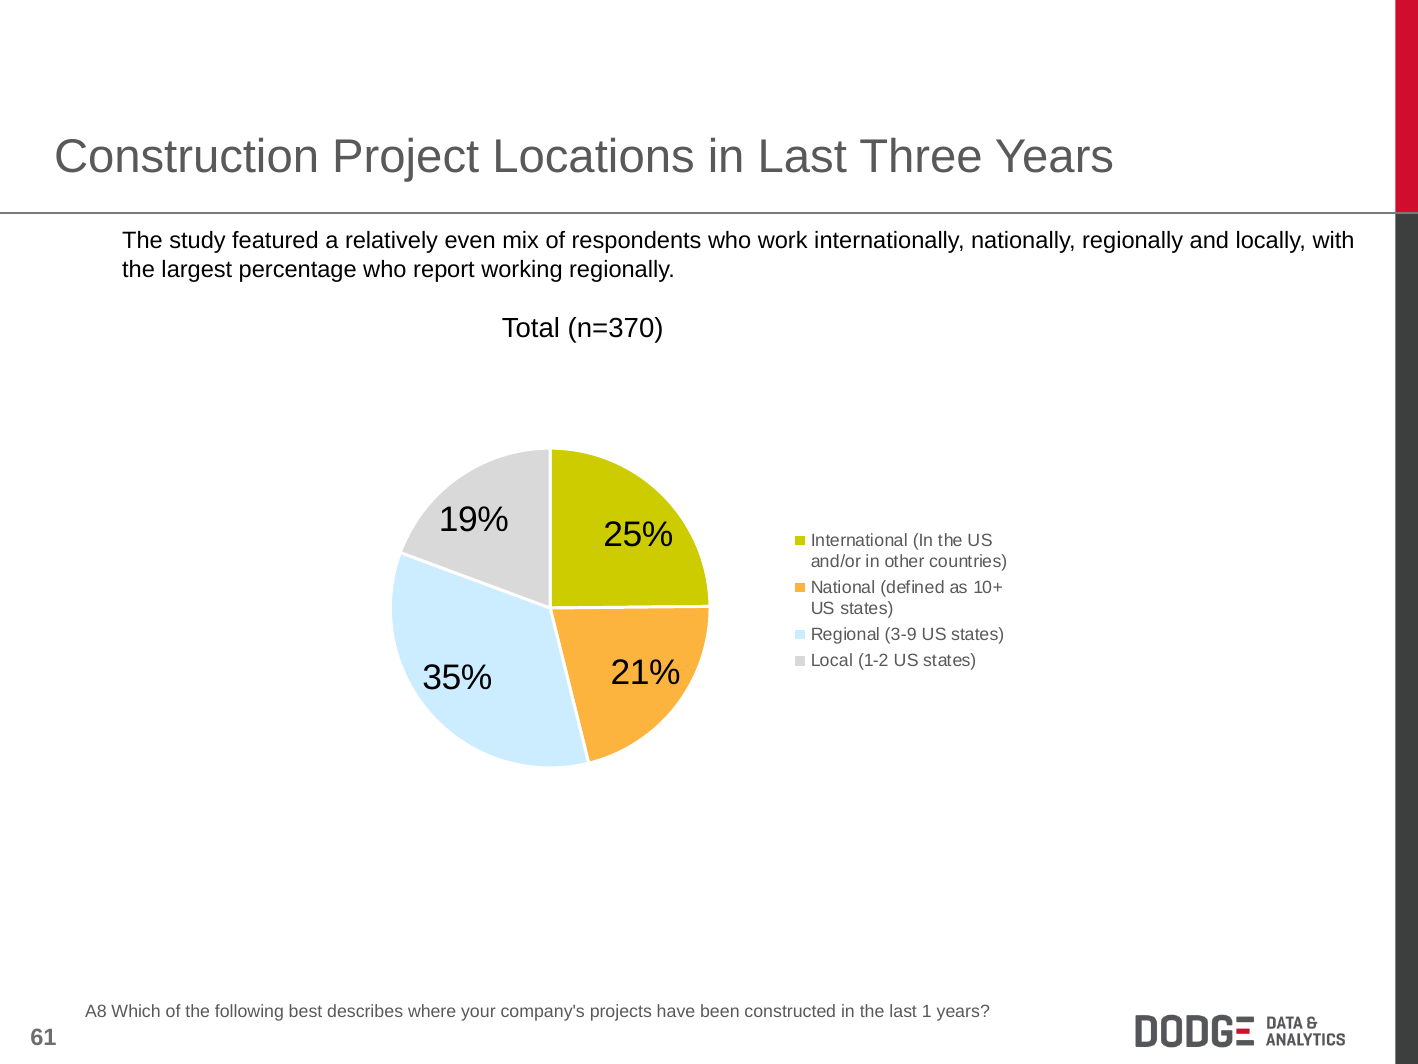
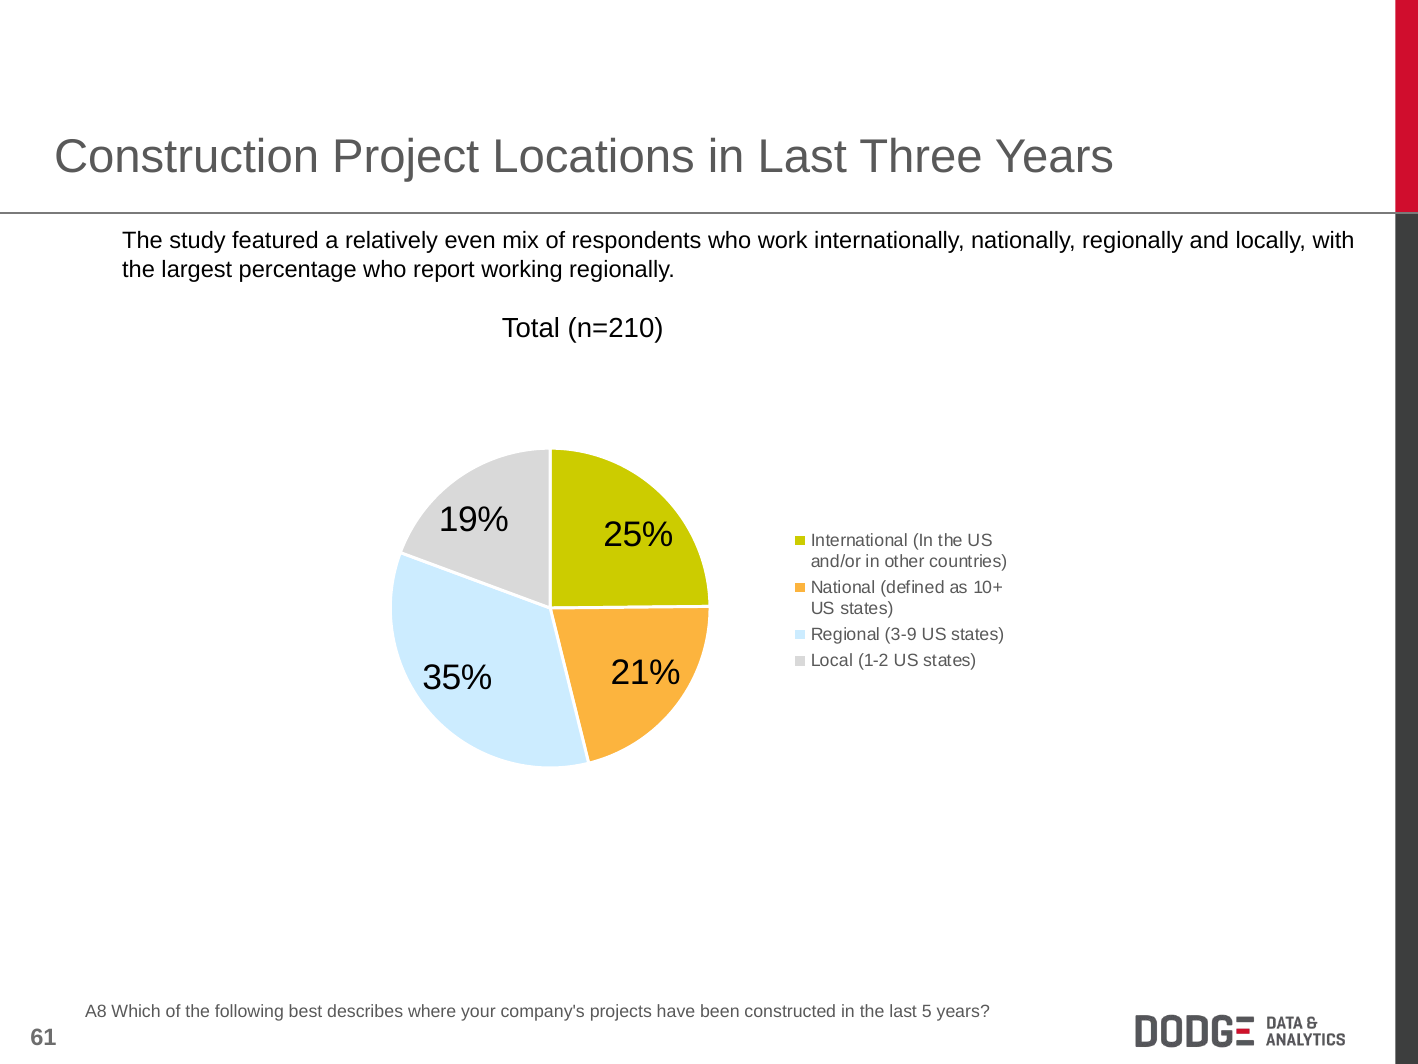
n=370: n=370 -> n=210
1: 1 -> 5
